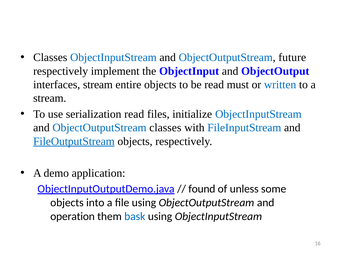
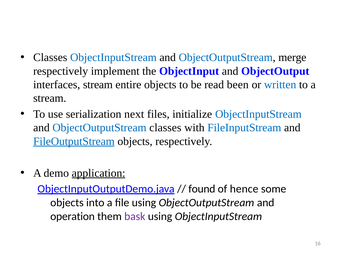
future: future -> merge
must: must -> been
serialization read: read -> next
application underline: none -> present
unless: unless -> hence
bask colour: blue -> purple
